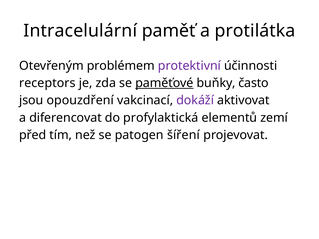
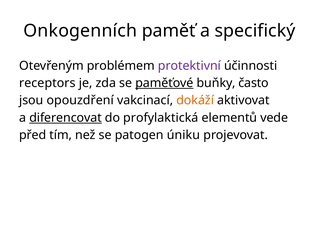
Intracelulární: Intracelulární -> Onkogenních
protilátka: protilátka -> specifický
dokáží colour: purple -> orange
diferencovat underline: none -> present
zemí: zemí -> vede
šíření: šíření -> úniku
